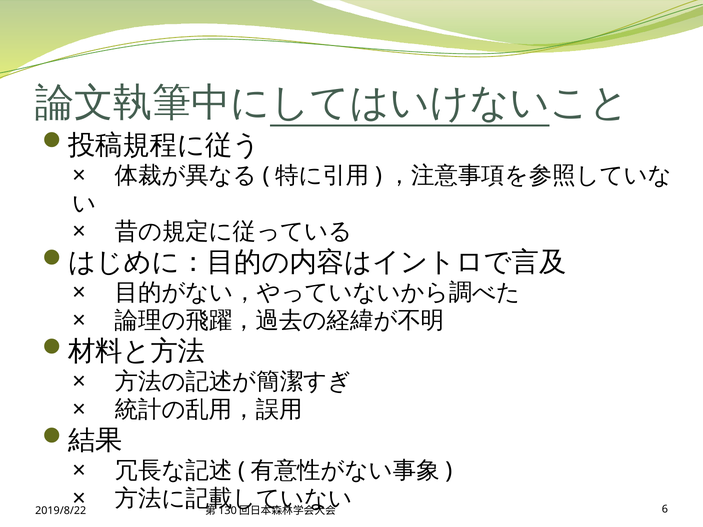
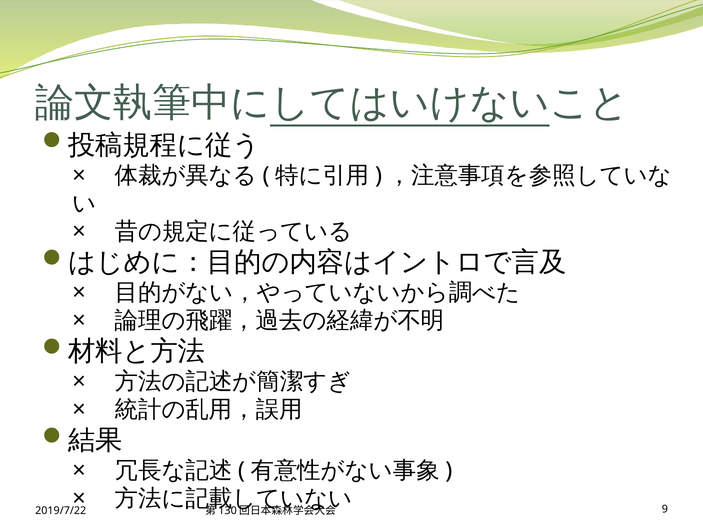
2019/8/22: 2019/8/22 -> 2019/7/22
6: 6 -> 9
